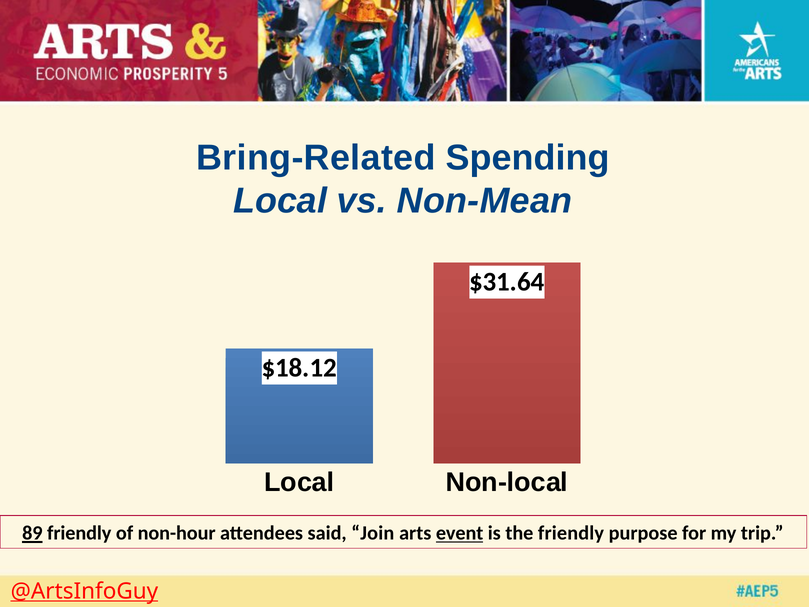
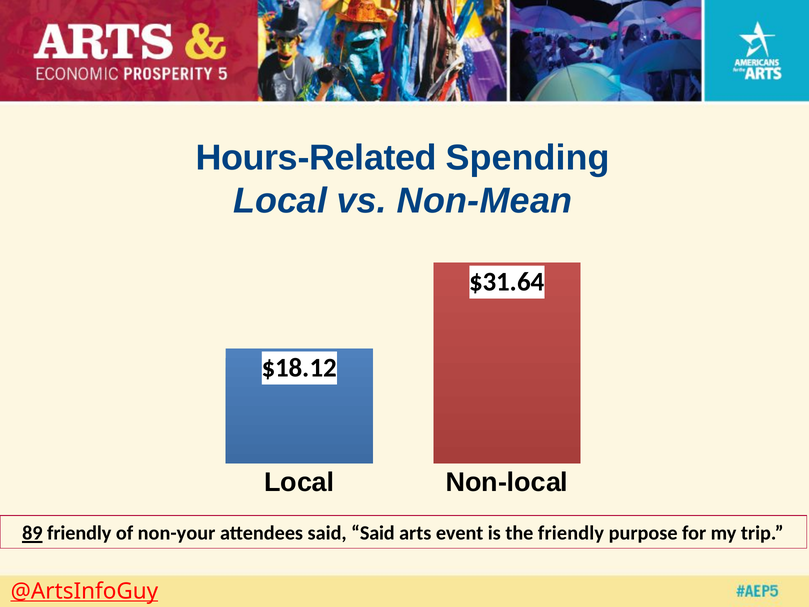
Bring-Related: Bring-Related -> Hours-Related
non-hour: non-hour -> non-your
said Join: Join -> Said
event underline: present -> none
